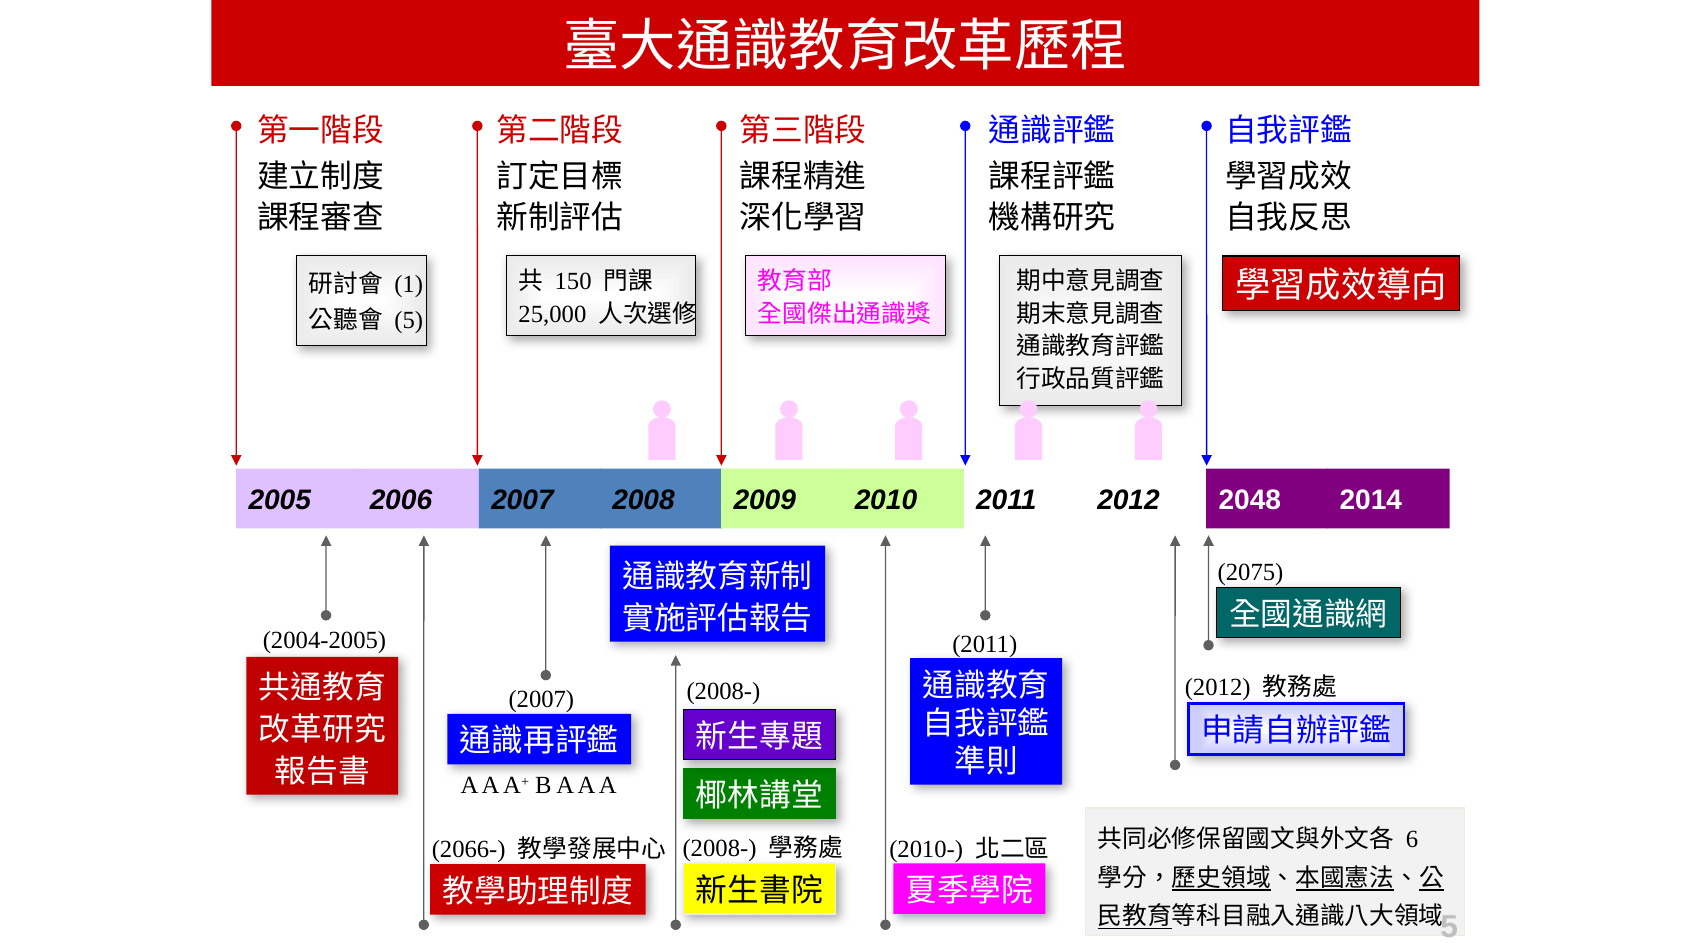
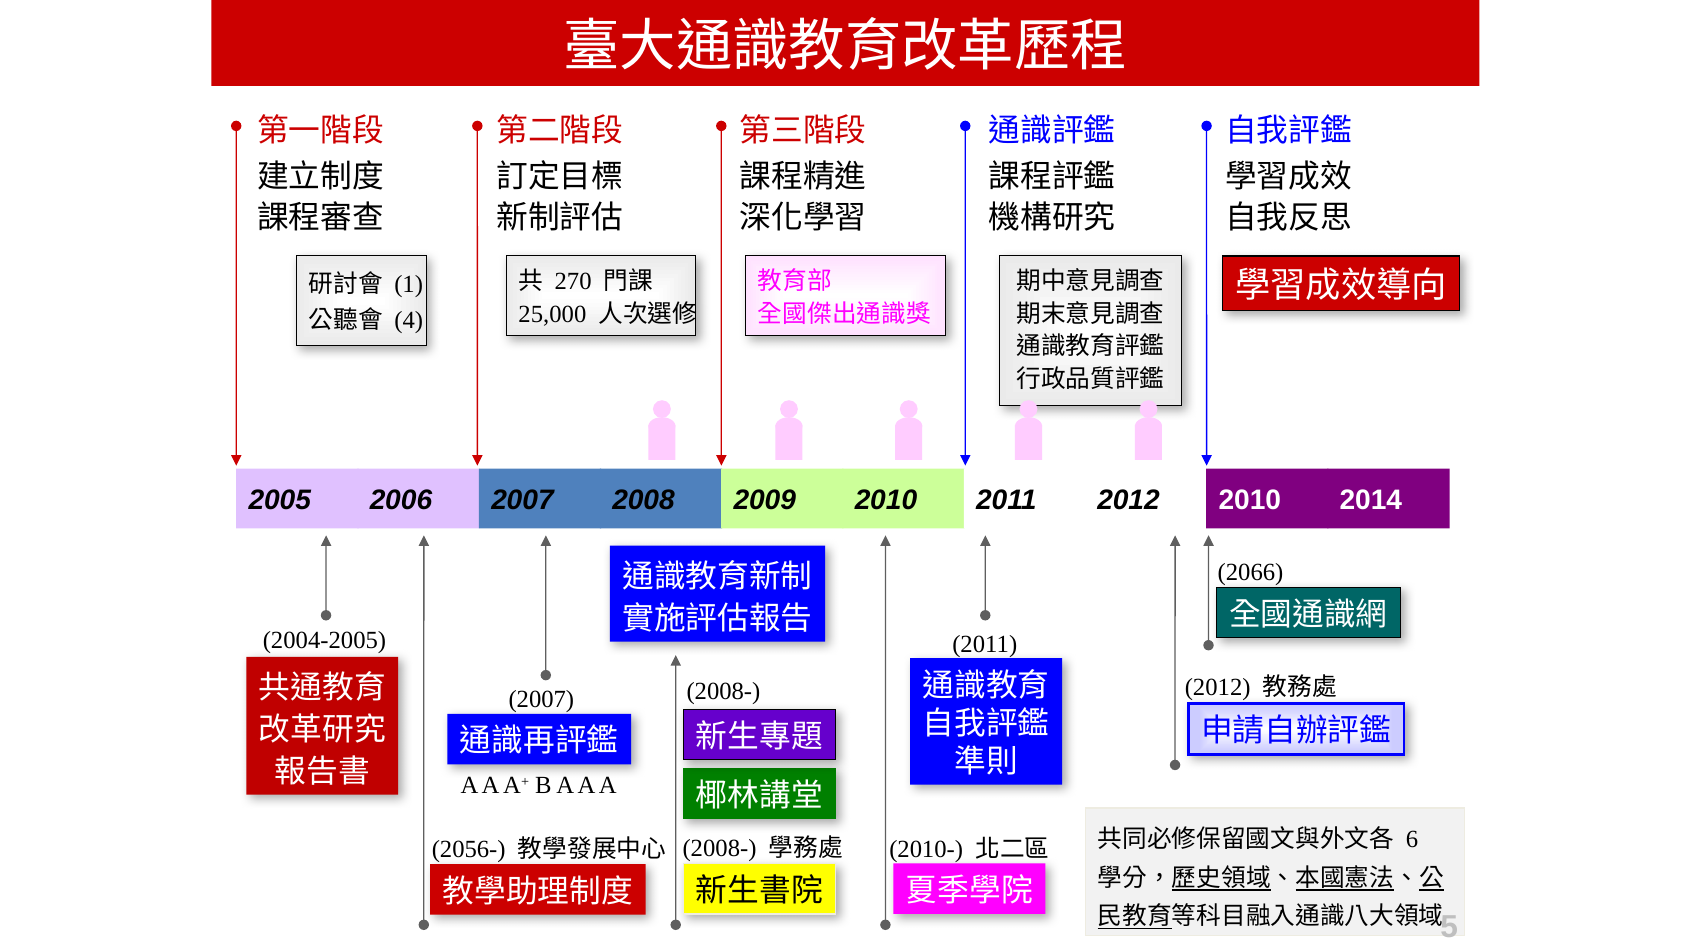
150: 150 -> 270
5 at (409, 320): 5 -> 4
2012 2048: 2048 -> 2010
2075: 2075 -> 2066
2066-: 2066- -> 2056-
